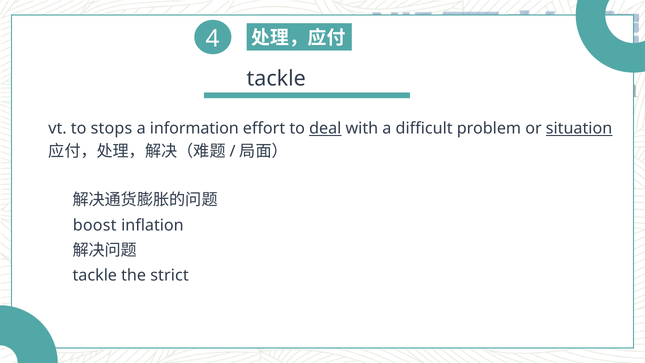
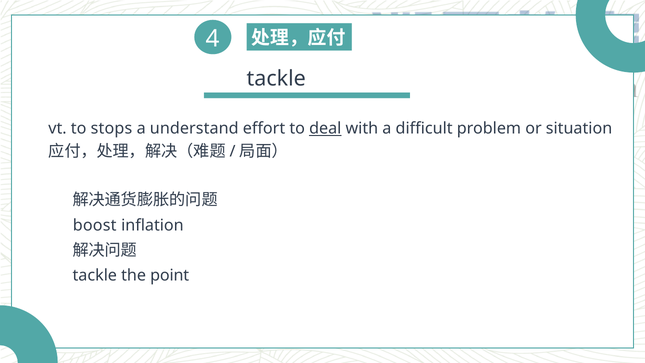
information: information -> understand
situation underline: present -> none
strict: strict -> point
